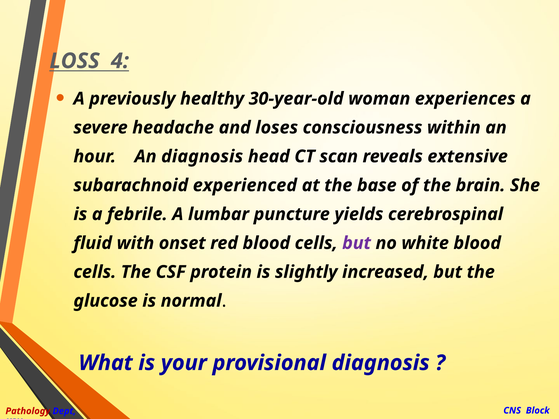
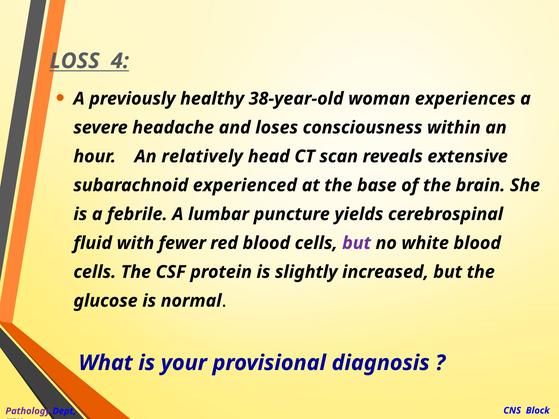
30-year-old: 30-year-old -> 38-year-old
An diagnosis: diagnosis -> relatively
onset: onset -> fewer
Pathology colour: red -> purple
